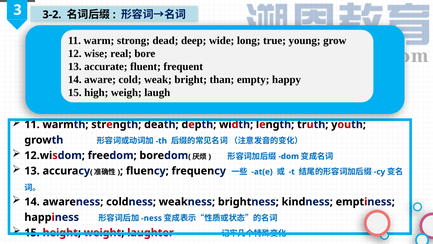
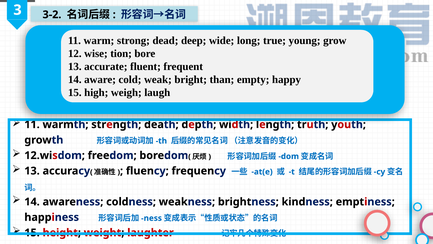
real: real -> tion
